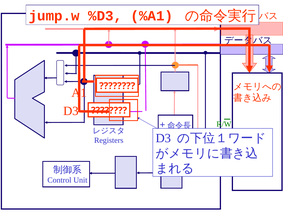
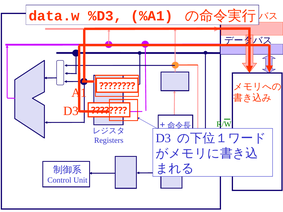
jump.w: jump.w -> data.w
